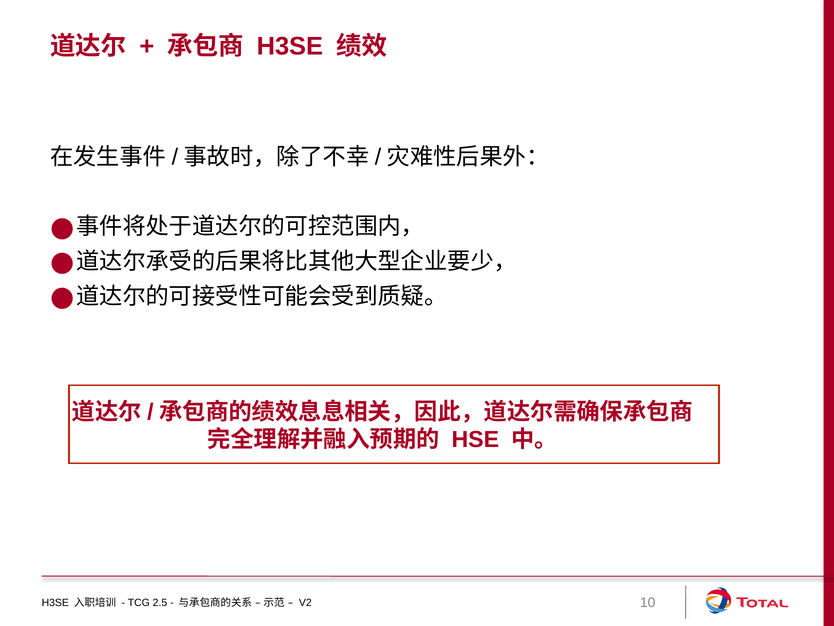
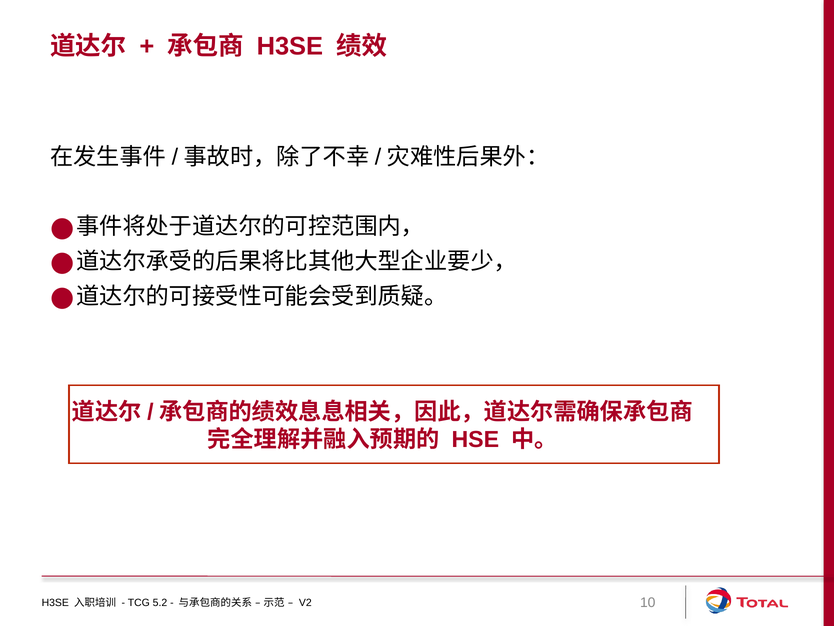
2.5: 2.5 -> 5.2
